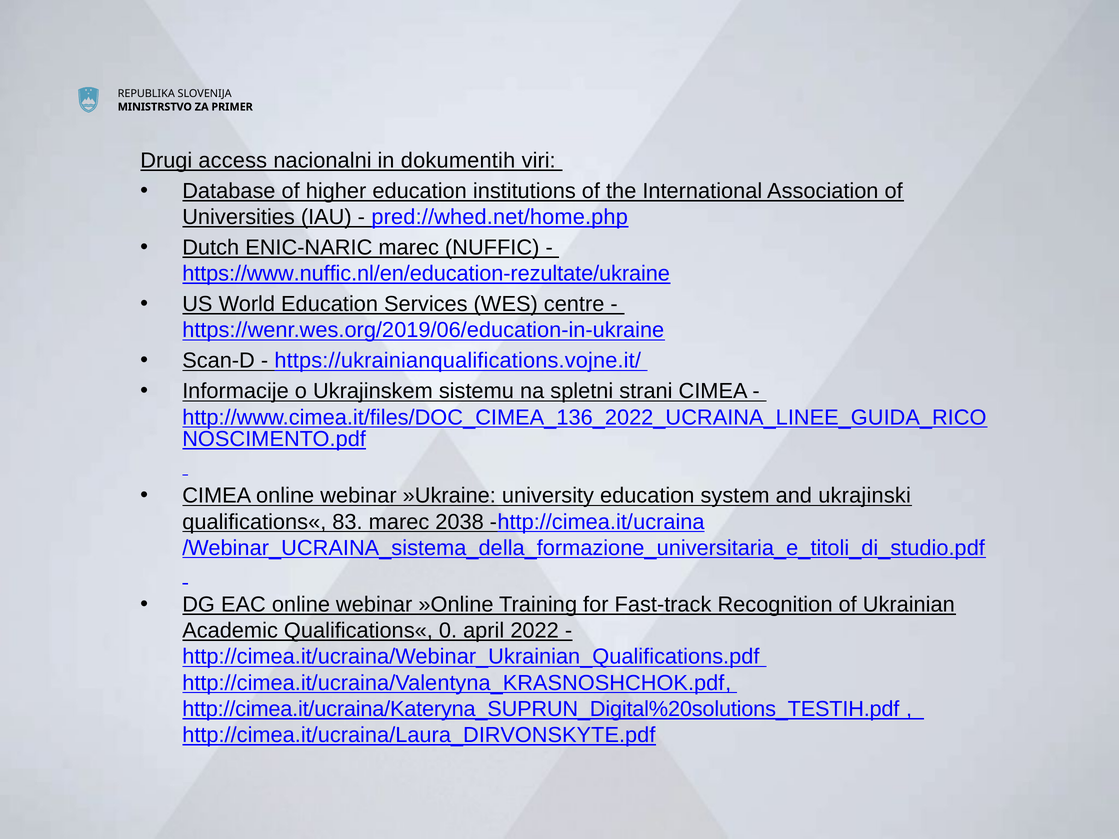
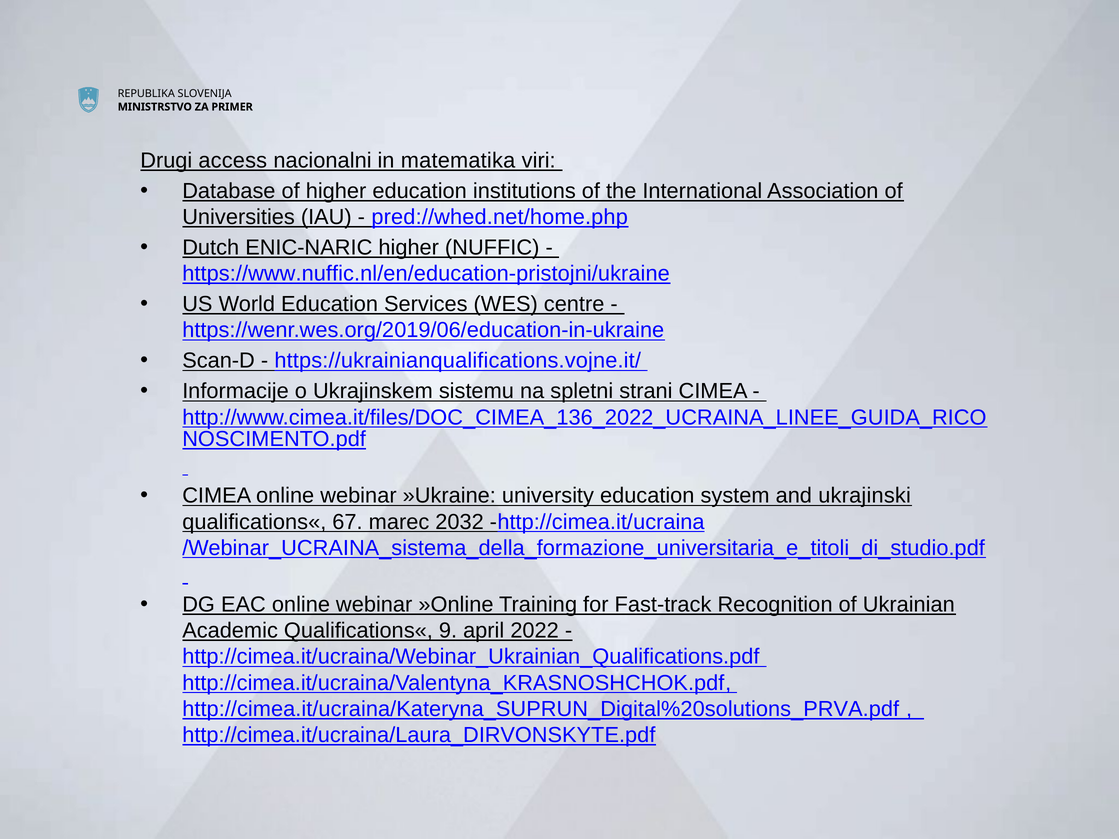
dokumentih: dokumentih -> matematika
ENIC-NARIC marec: marec -> higher
https://www.nuffic.nl/en/education-rezultate/ukraine: https://www.nuffic.nl/en/education-rezultate/ukraine -> https://www.nuffic.nl/en/education-pristojni/ukraine
83: 83 -> 67
2038: 2038 -> 2032
0: 0 -> 9
http://cimea.it/ucraina/Kateryna_SUPRUN_Digital%20solutions_TESTIH.pdf: http://cimea.it/ucraina/Kateryna_SUPRUN_Digital%20solutions_TESTIH.pdf -> http://cimea.it/ucraina/Kateryna_SUPRUN_Digital%20solutions_PRVA.pdf
